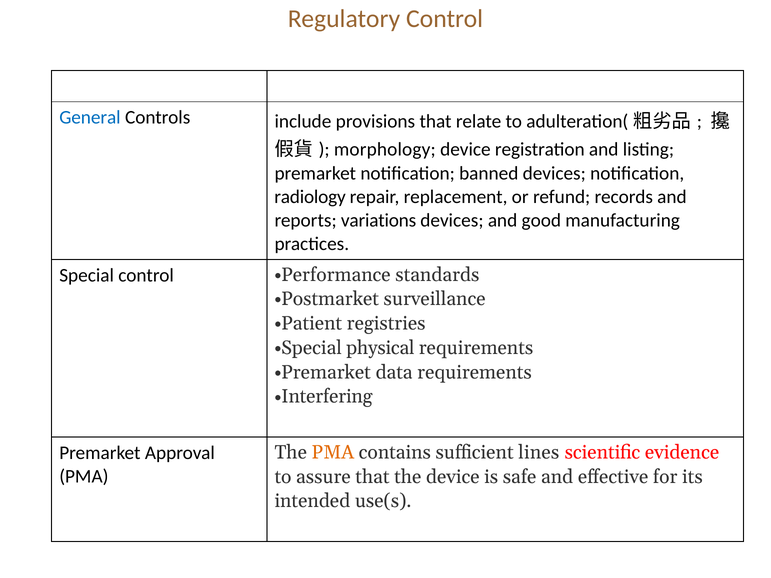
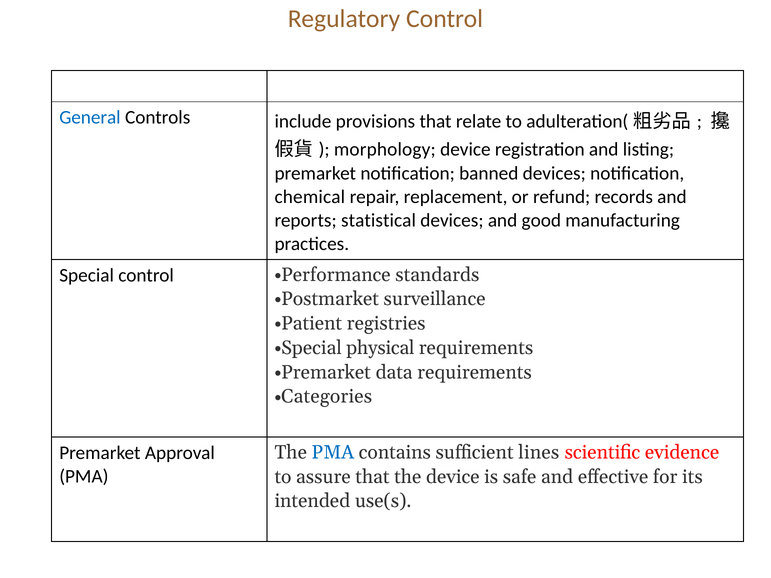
radiology: radiology -> chemical
variations: variations -> statistical
Interfering: Interfering -> Categories
PMA at (333, 452) colour: orange -> blue
